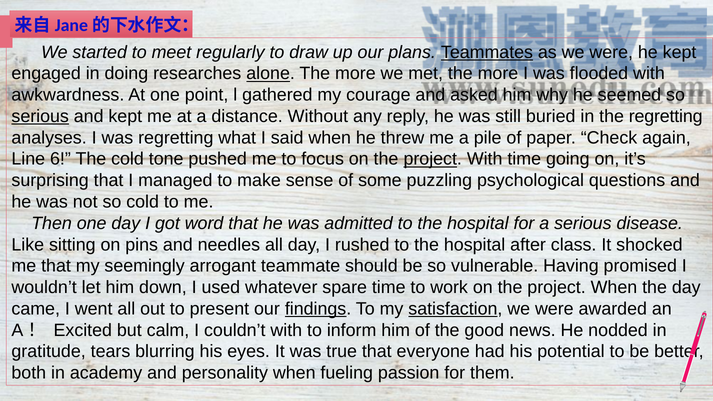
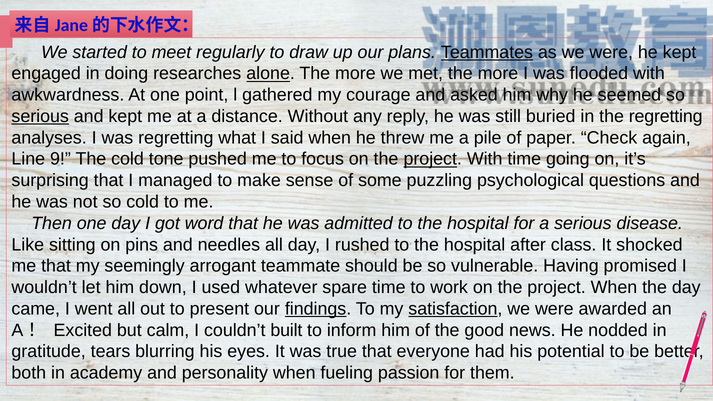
6: 6 -> 9
couldn’t with: with -> built
